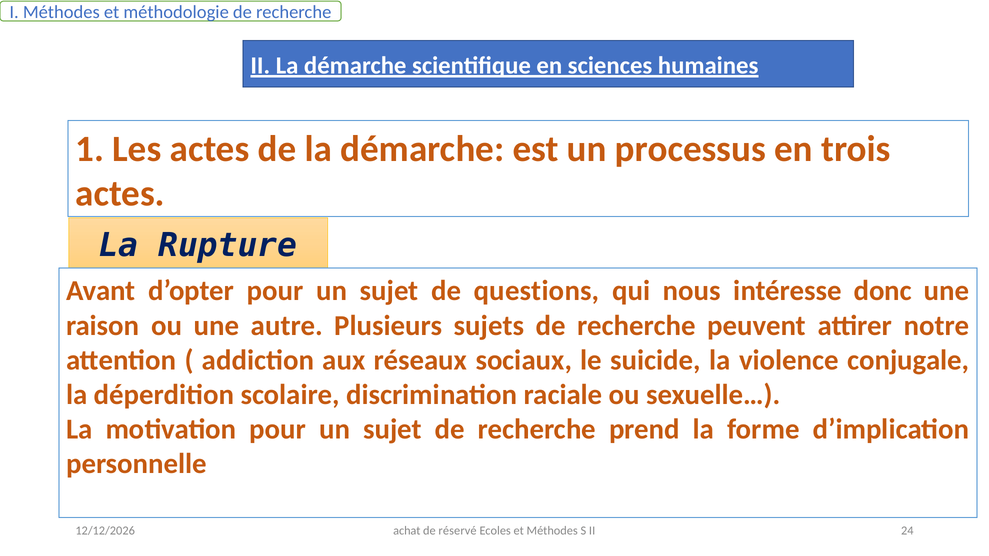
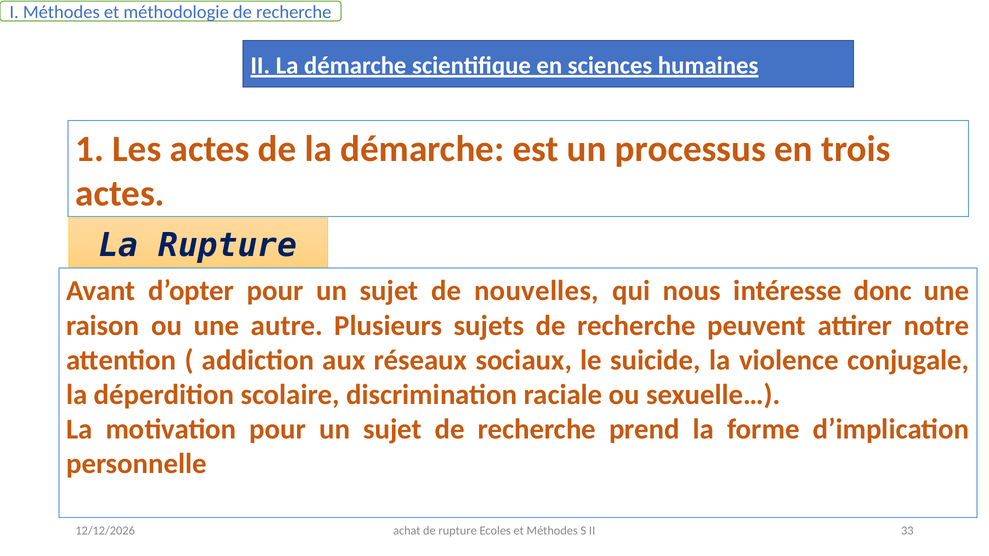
questions: questions -> nouvelles
de réservé: réservé -> rupture
24: 24 -> 33
